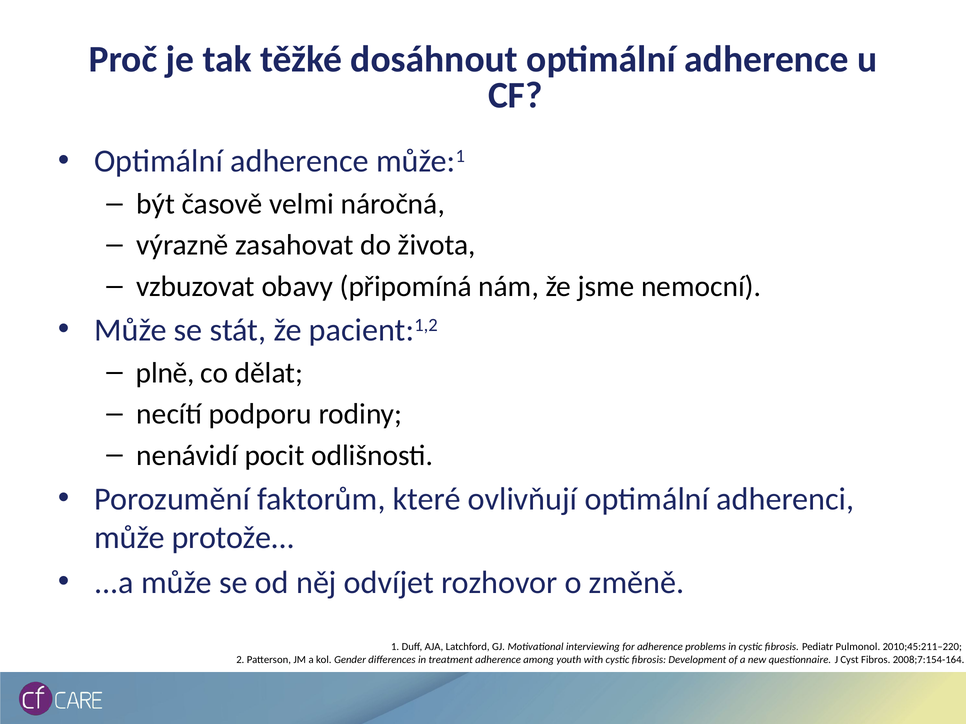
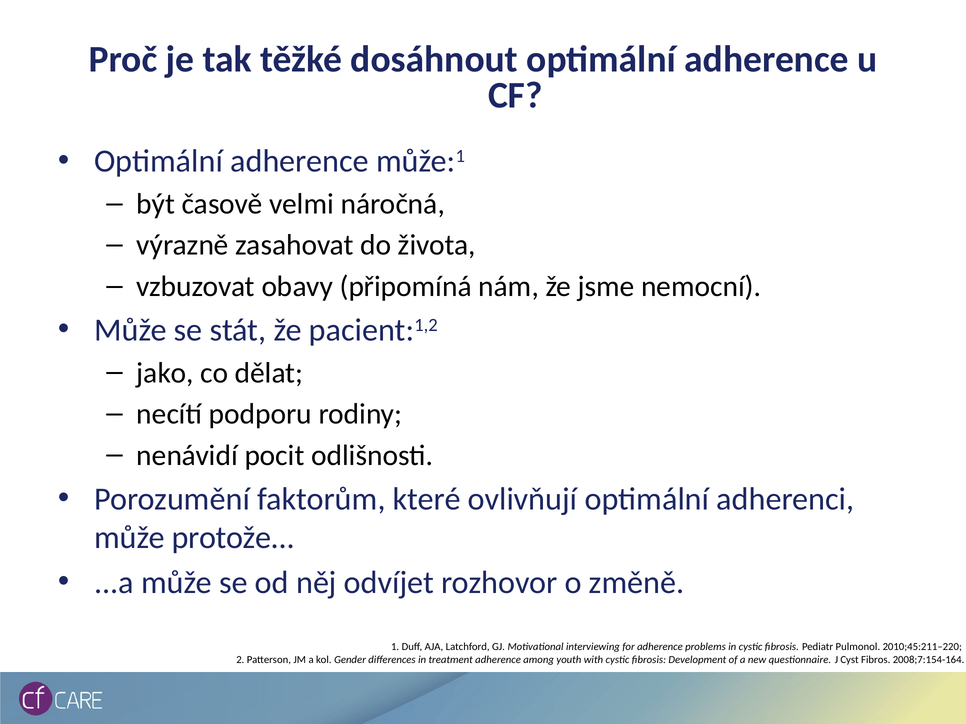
plně: plně -> jako
